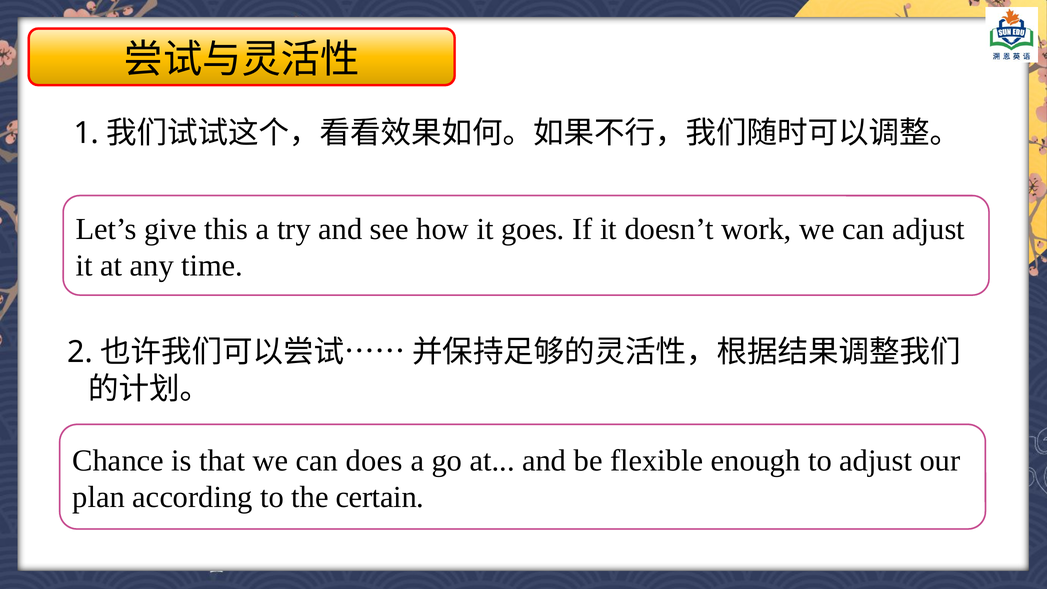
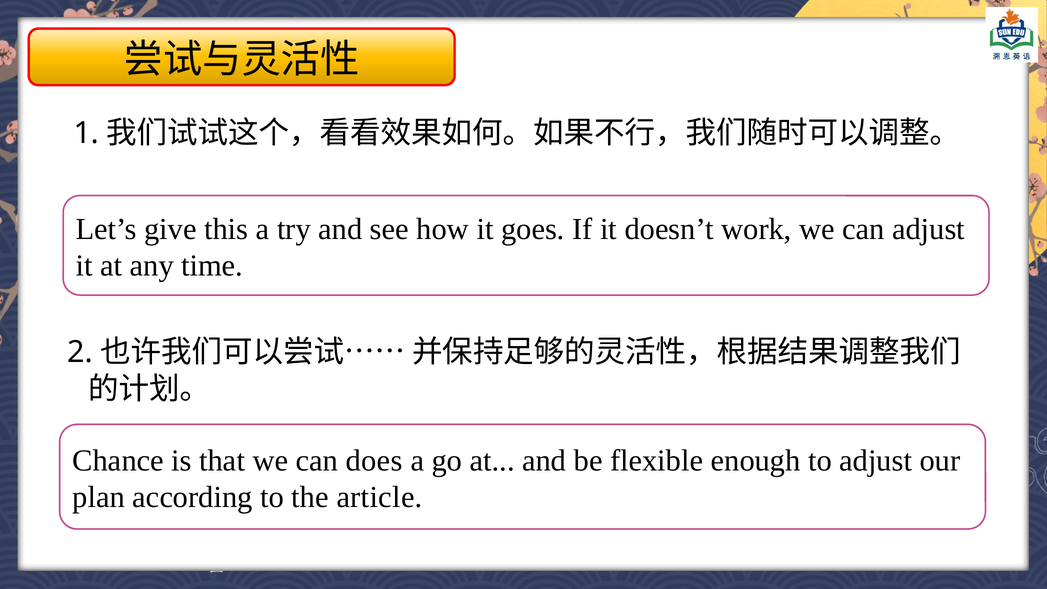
certain: certain -> article
